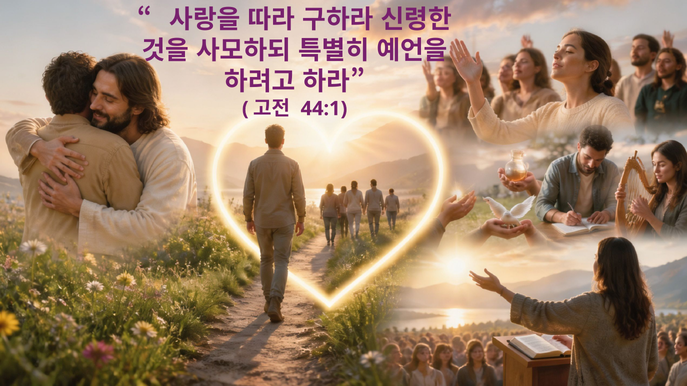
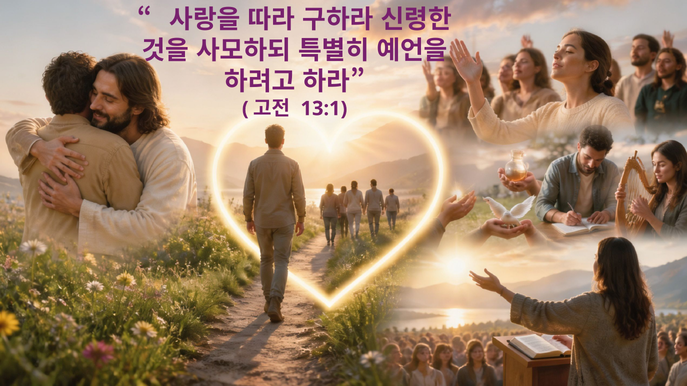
44:1: 44:1 -> 13:1
